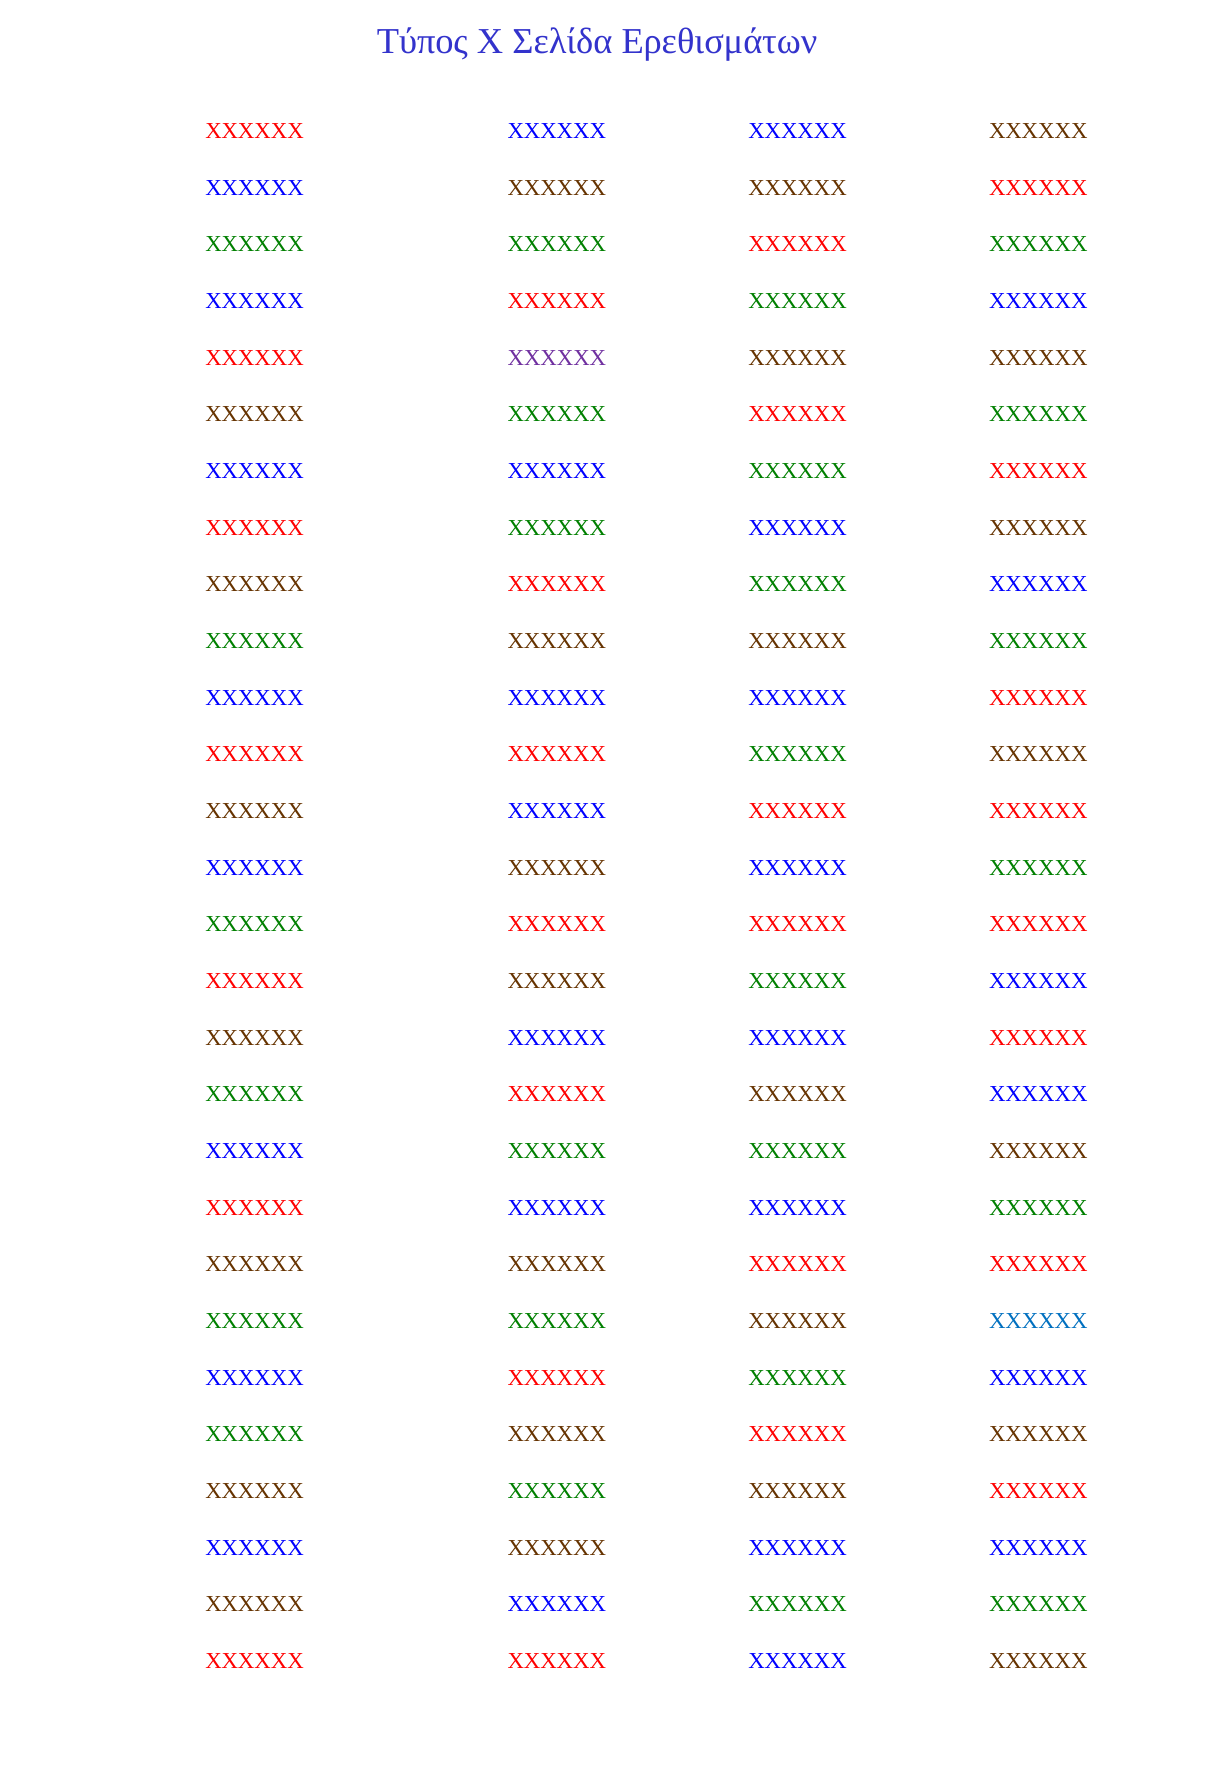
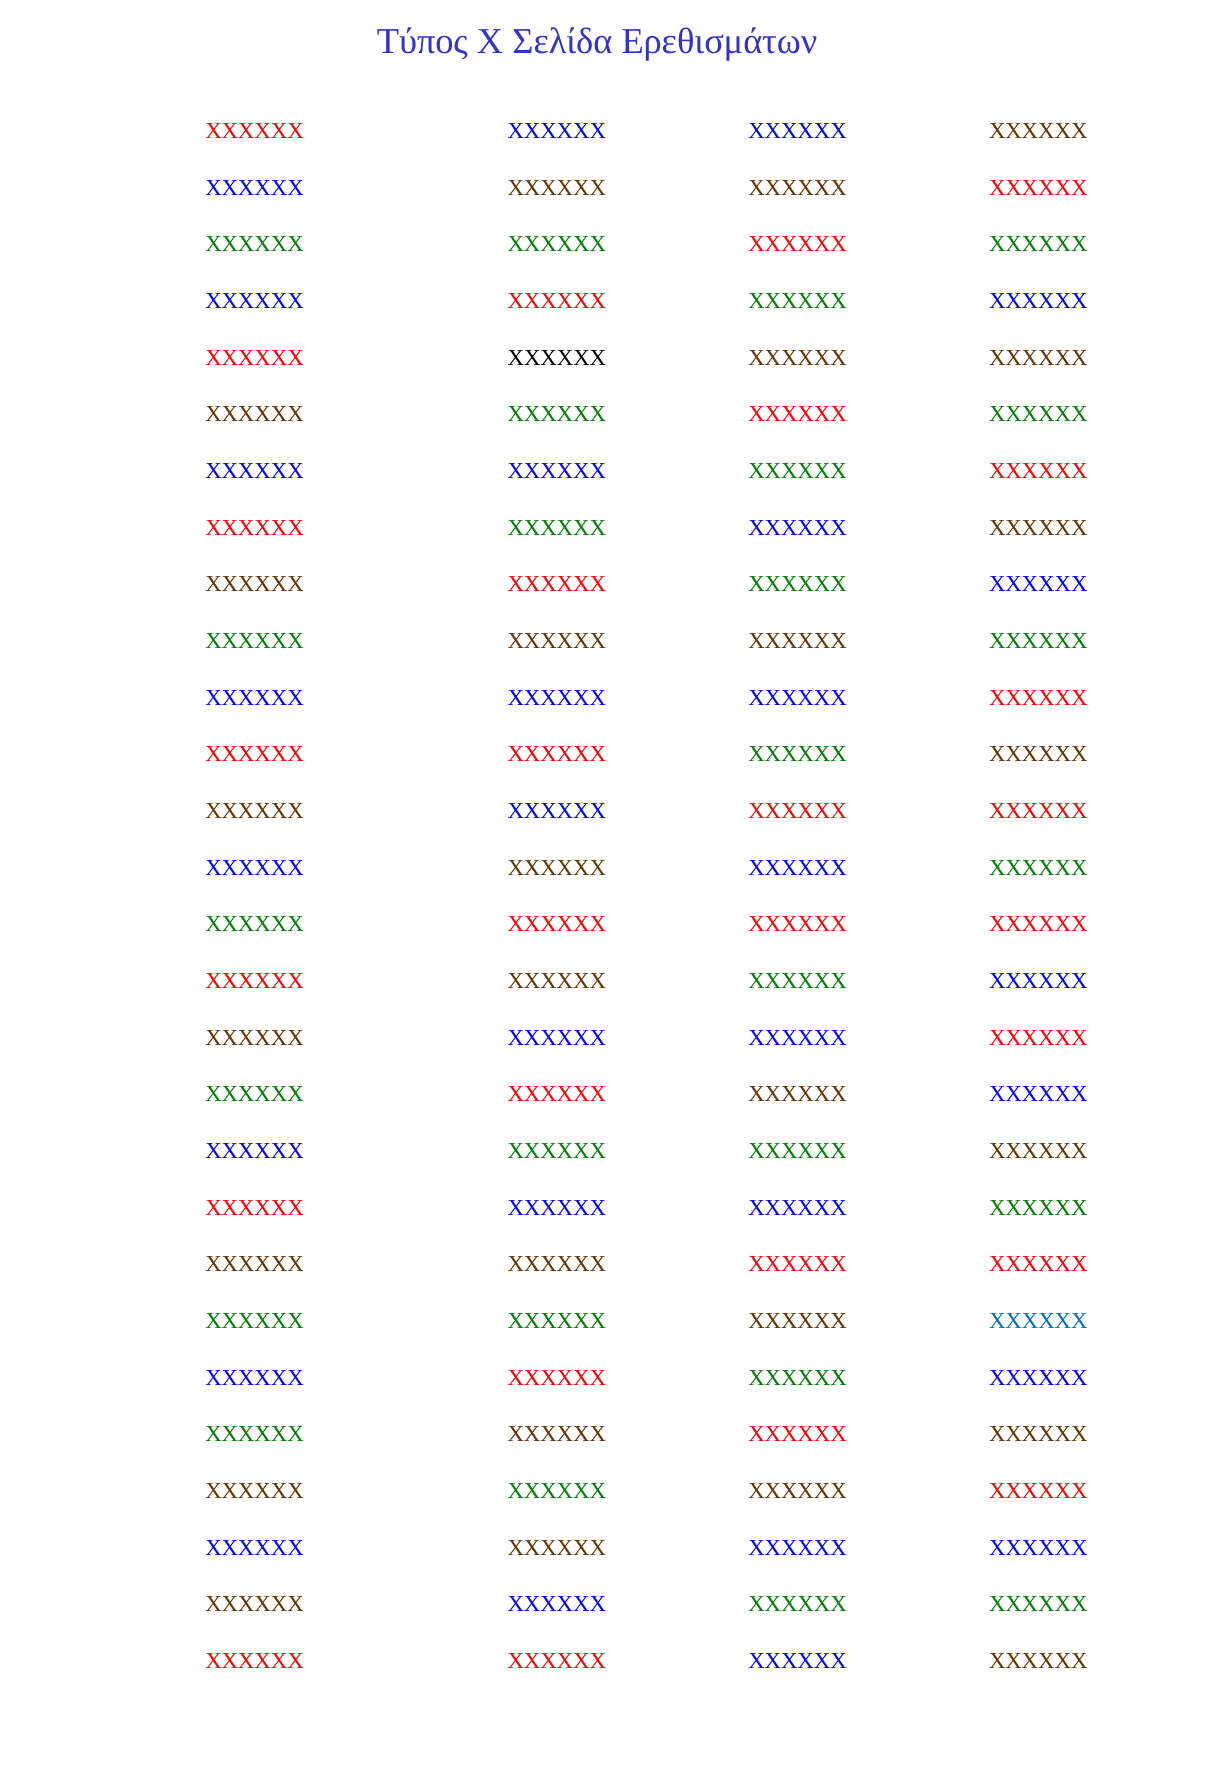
ΧΧΧΧΧΧ at (557, 358) colour: purple -> black
